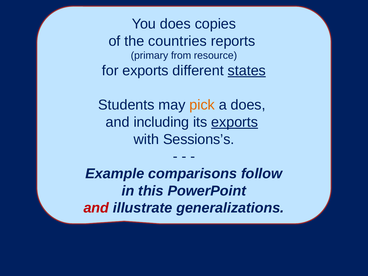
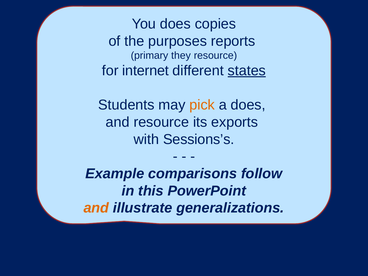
countries: countries -> purposes
from: from -> they
for exports: exports -> internet
and including: including -> resource
exports at (235, 122) underline: present -> none
and at (96, 208) colour: red -> orange
